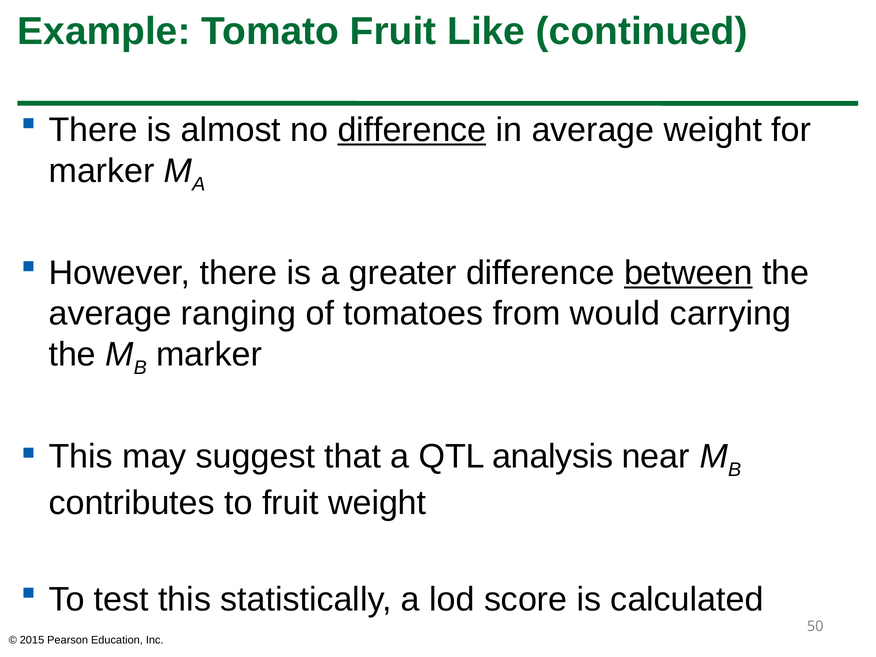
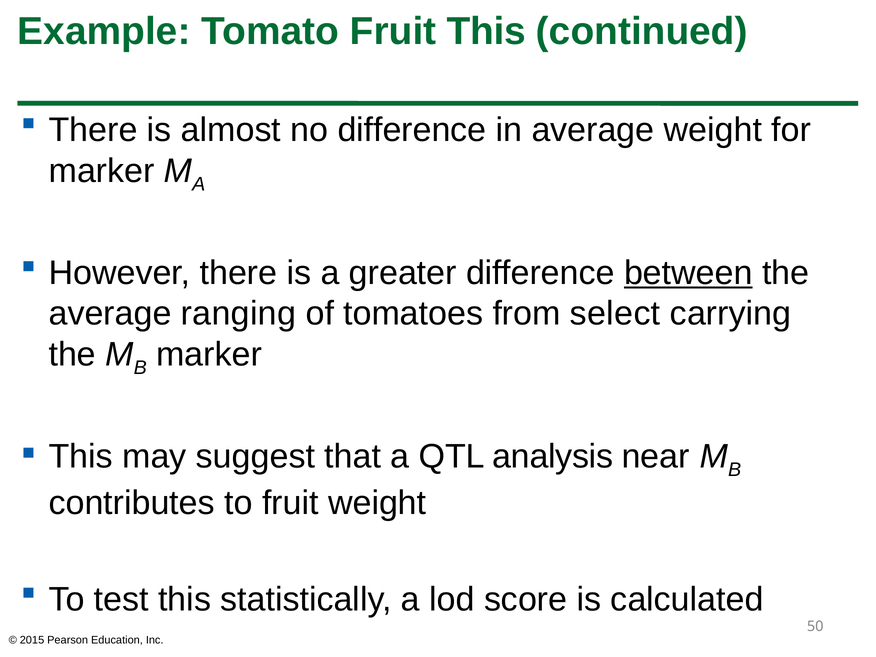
Fruit Like: Like -> This
difference at (412, 130) underline: present -> none
would: would -> select
